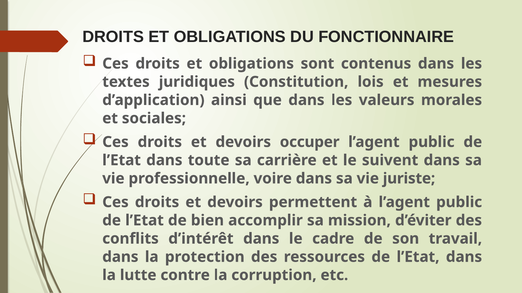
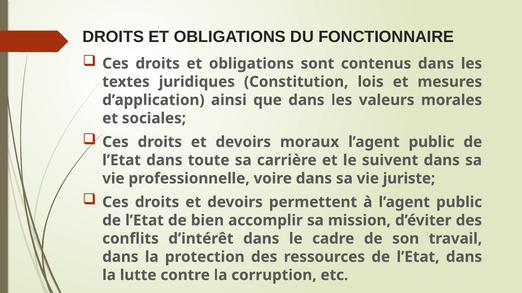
occuper: occuper -> moraux
